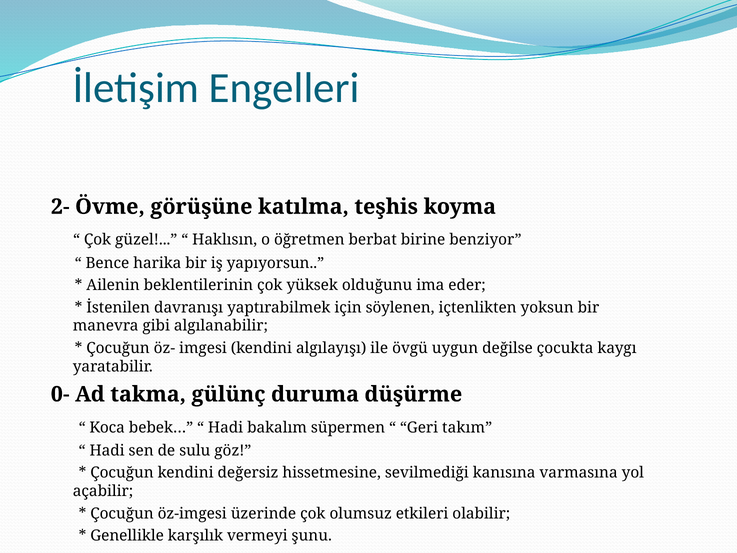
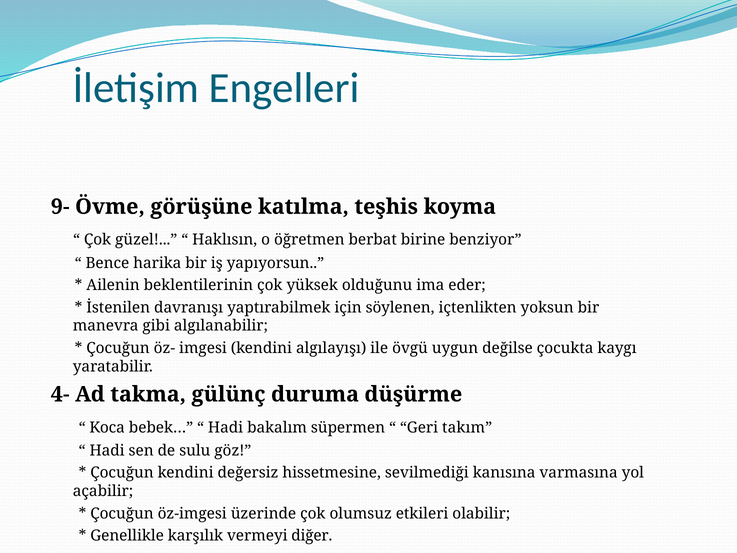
2-: 2- -> 9-
0-: 0- -> 4-
şunu: şunu -> diğer
